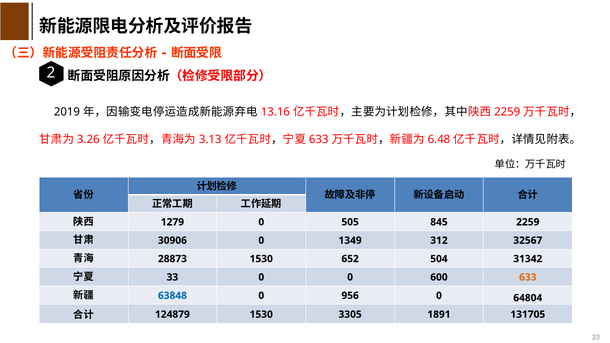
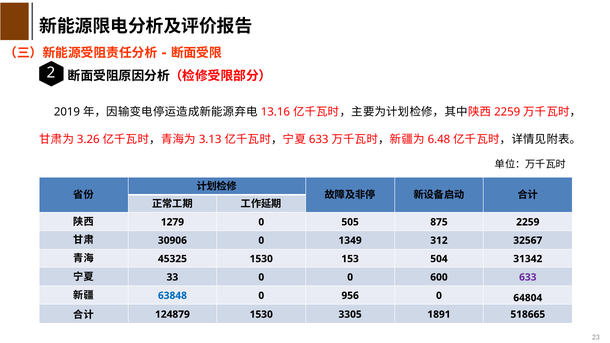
845: 845 -> 875
28873: 28873 -> 45325
652: 652 -> 153
633 at (528, 277) colour: orange -> purple
131705: 131705 -> 518665
